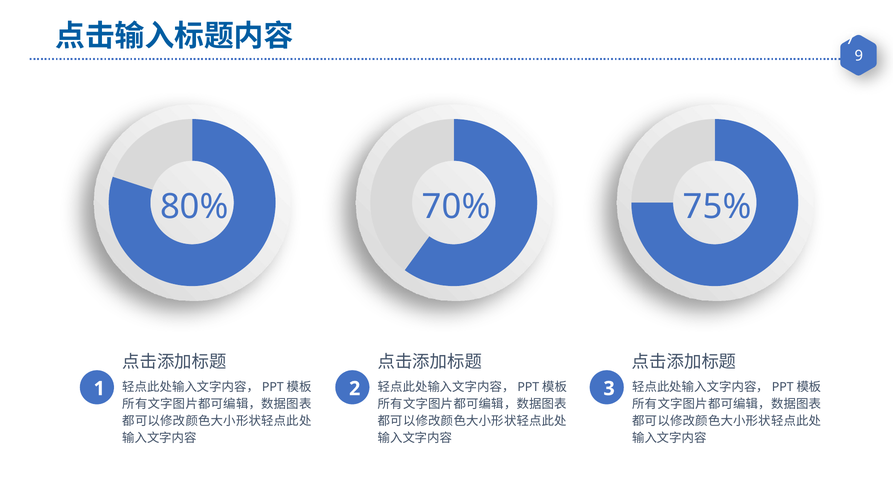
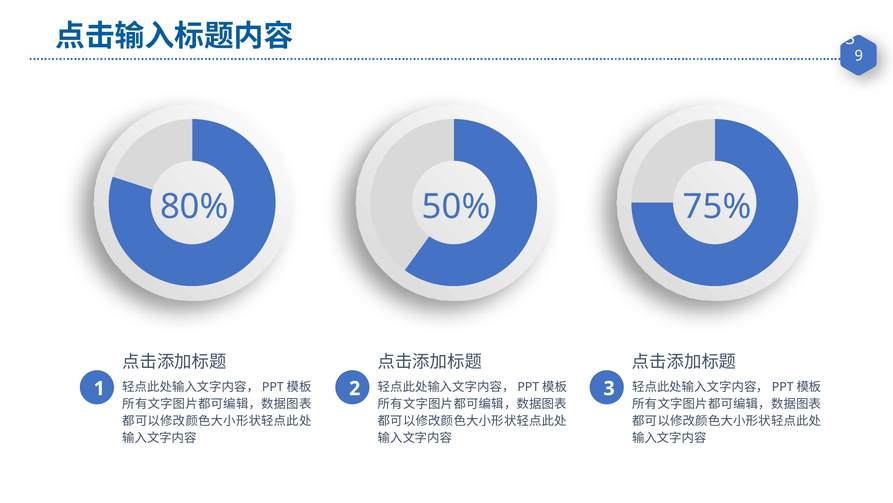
7 at (850, 39): 7 -> 3
70%: 70% -> 50%
